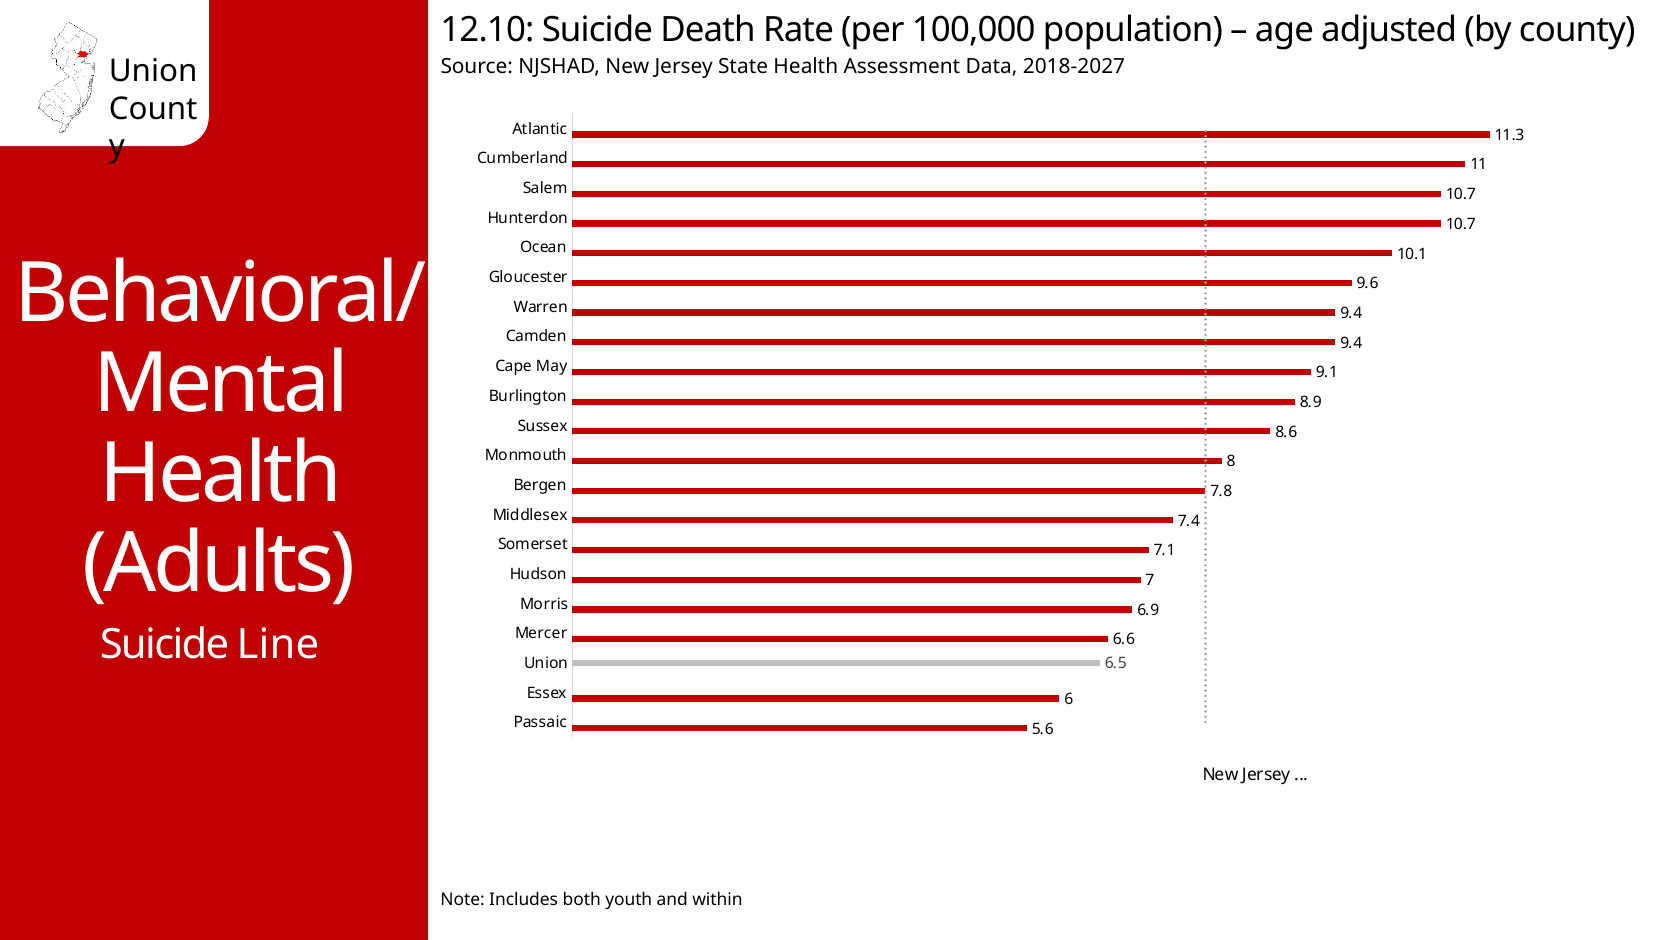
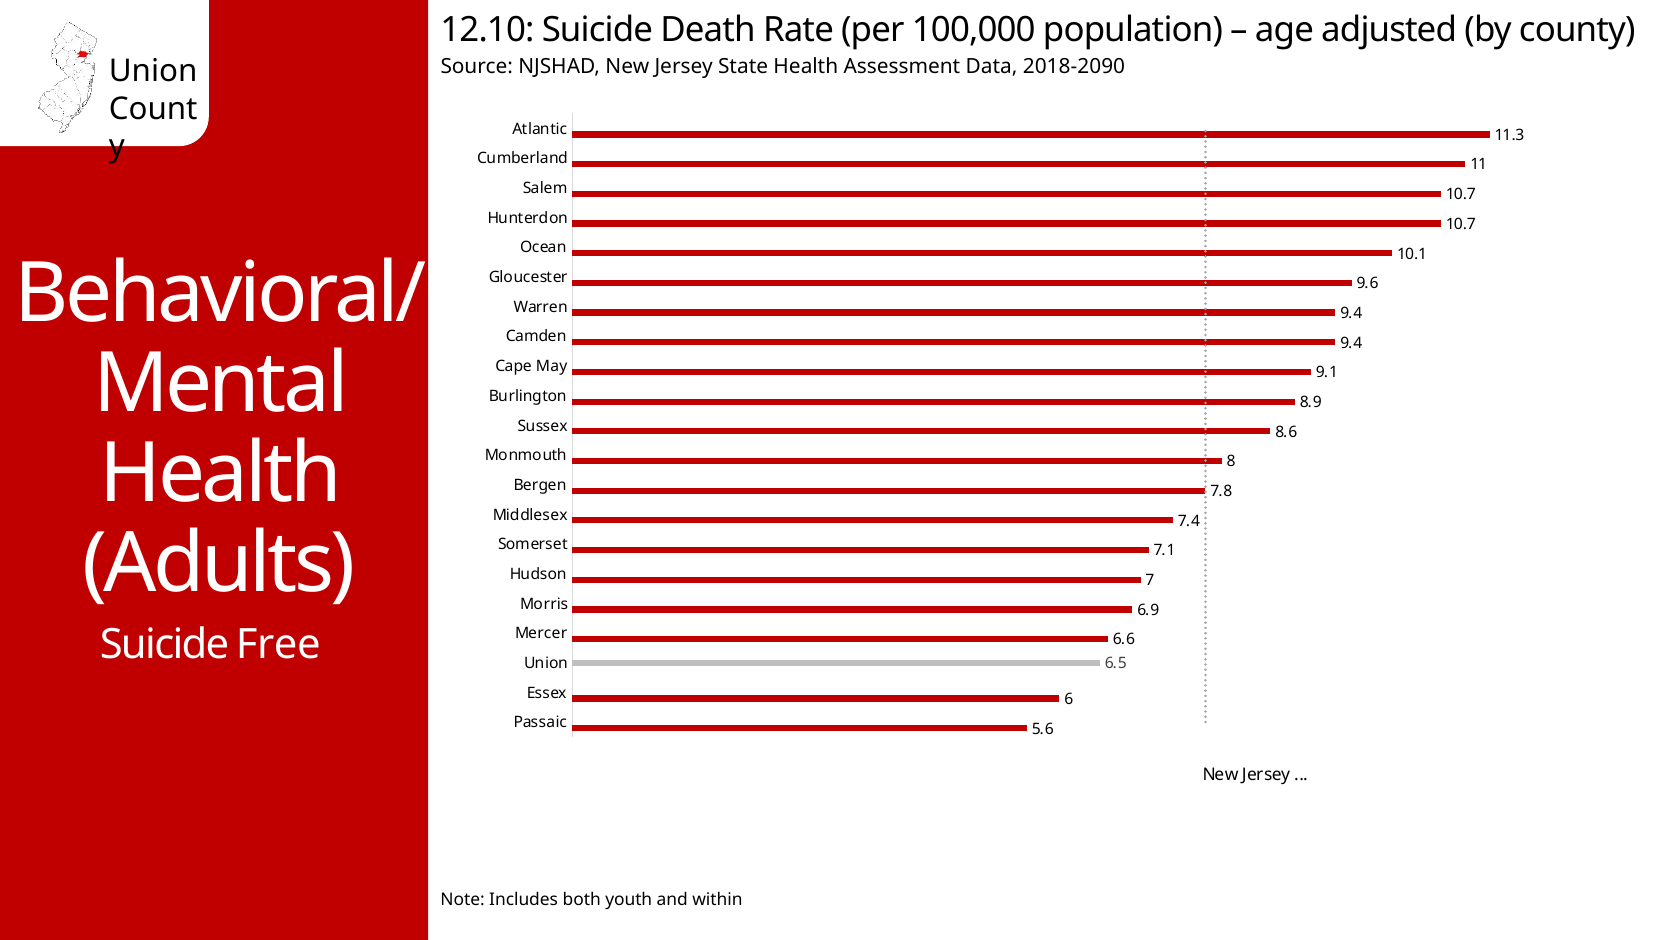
2018-2027: 2018-2027 -> 2018-2090
Line: Line -> Free
